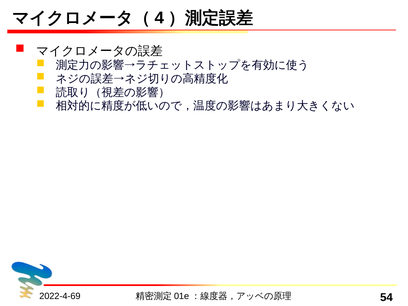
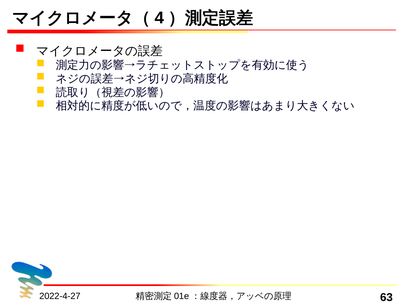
2022-4-69: 2022-4-69 -> 2022-4-27
54: 54 -> 63
